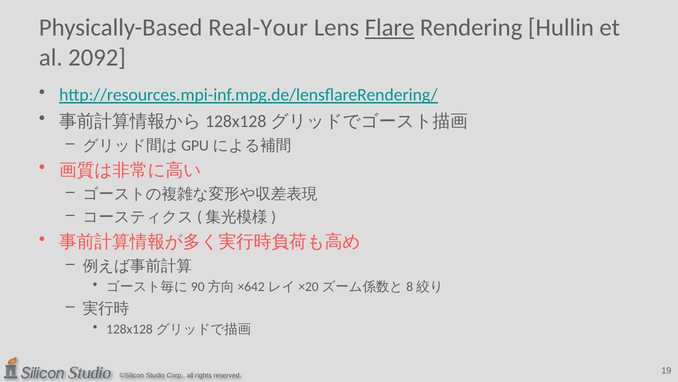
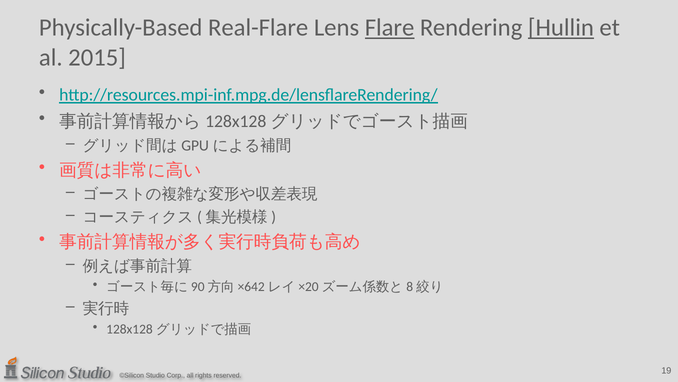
Real-Your: Real-Your -> Real-Flare
Hullin underline: none -> present
2092: 2092 -> 2015
